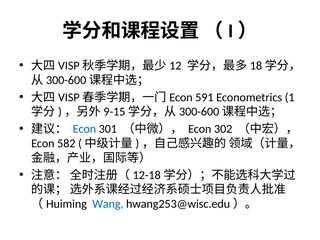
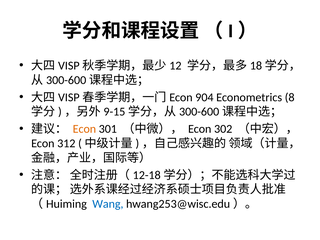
591: 591 -> 904
1: 1 -> 8
Econ at (84, 129) colour: blue -> orange
582: 582 -> 312
